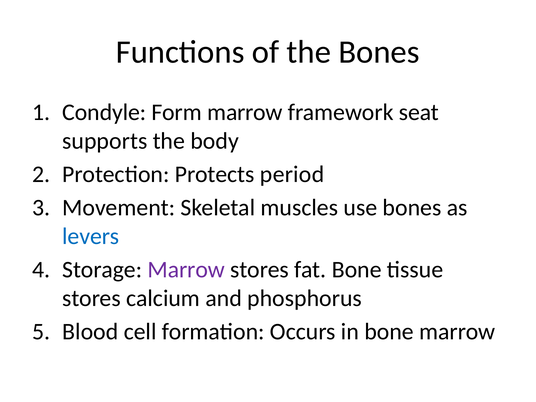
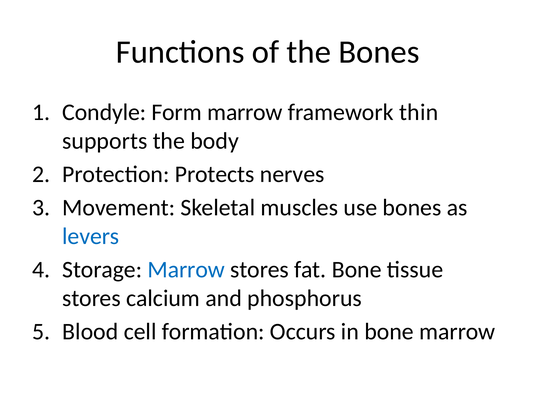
seat: seat -> thin
period: period -> nerves
Marrow at (186, 270) colour: purple -> blue
